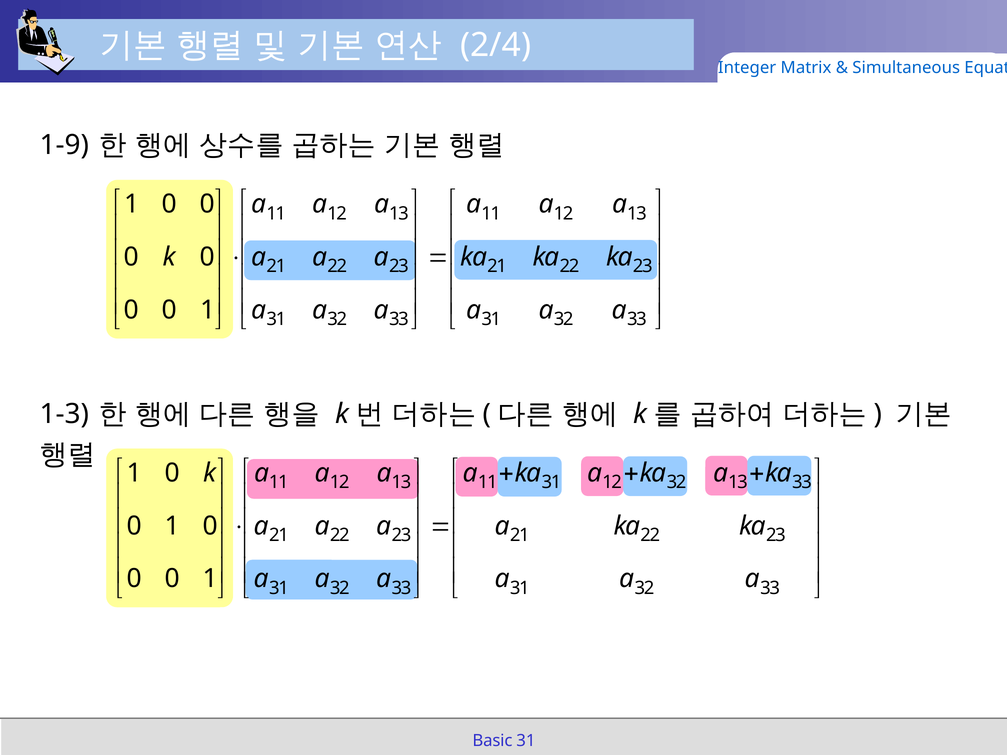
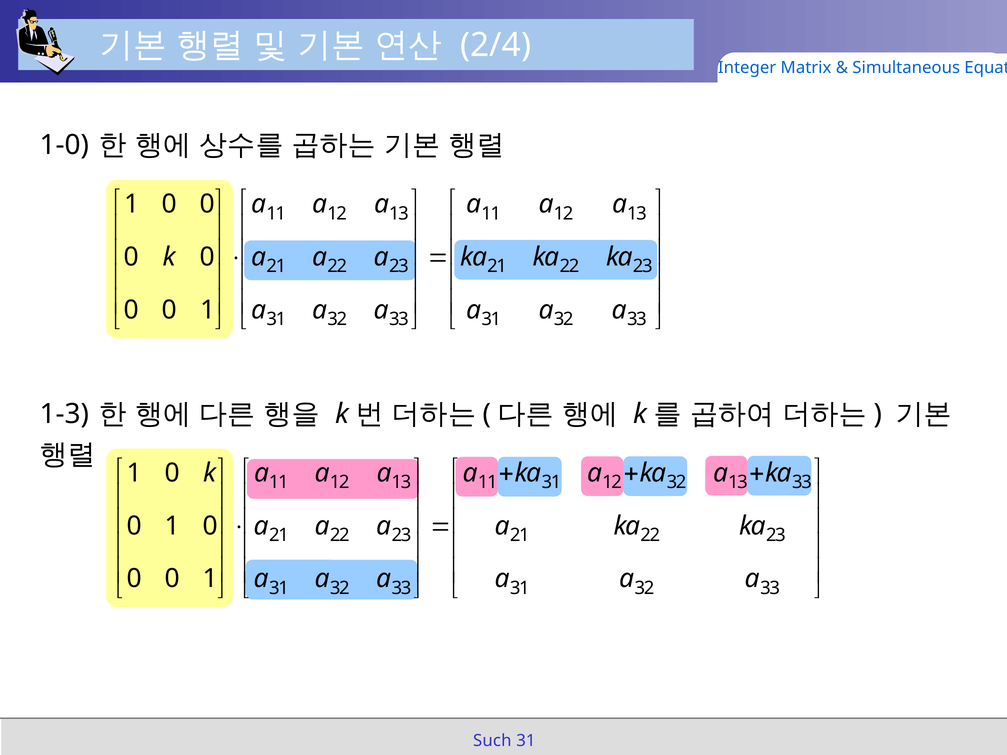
1-9: 1-9 -> 1-0
Basic: Basic -> Such
